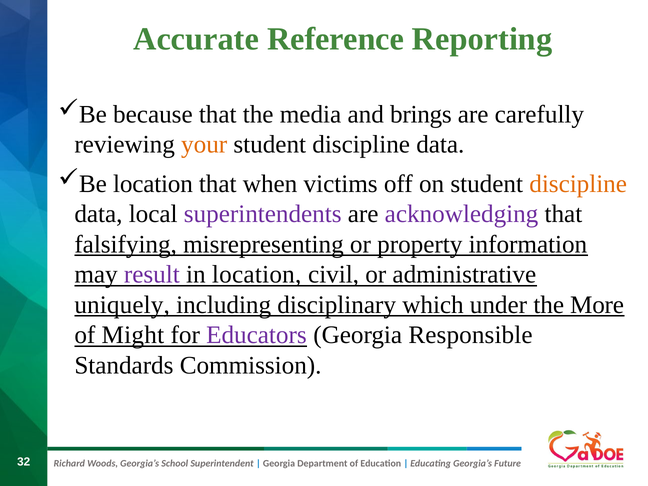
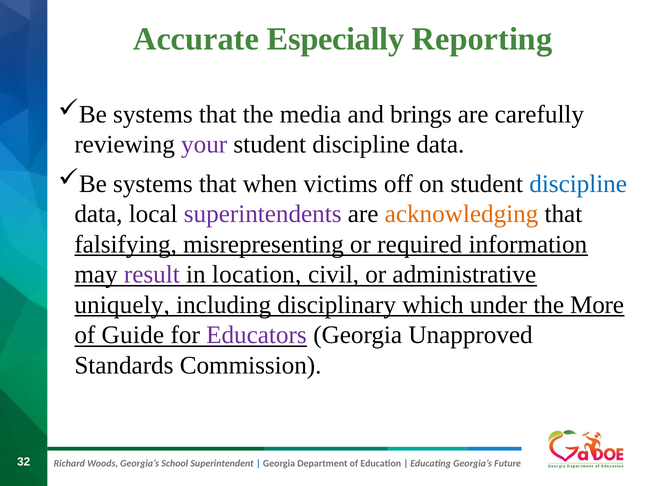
Reference: Reference -> Especially
because at (153, 114): because -> systems
your colour: orange -> purple
location at (153, 184): location -> systems
discipline at (578, 184) colour: orange -> blue
acknowledging colour: purple -> orange
property: property -> required
Might: Might -> Guide
Responsible: Responsible -> Unapproved
